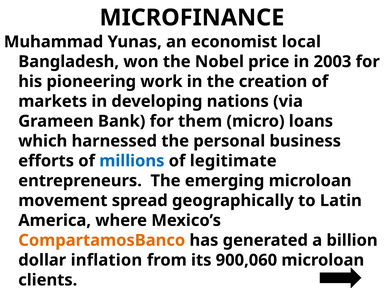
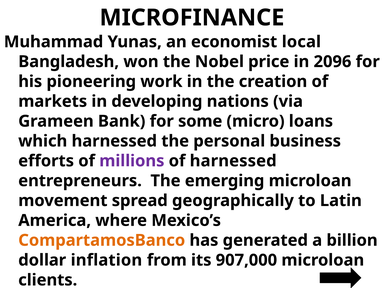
2003: 2003 -> 2096
them: them -> some
millions colour: blue -> purple
of legitimate: legitimate -> harnessed
900,060: 900,060 -> 907,000
